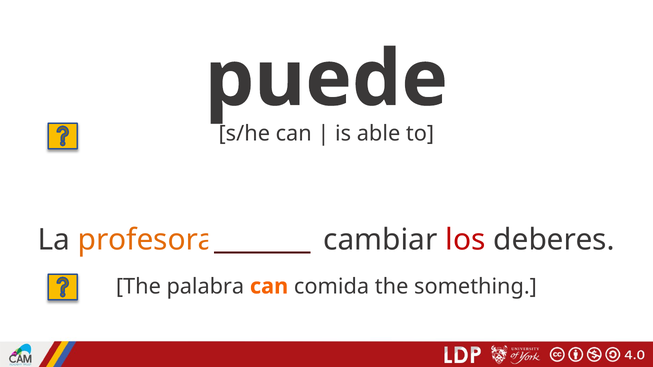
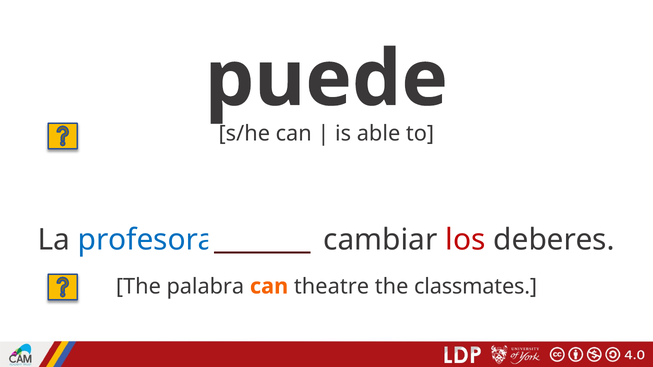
profesora colour: orange -> blue
comida: comida -> theatre
something: something -> classmates
